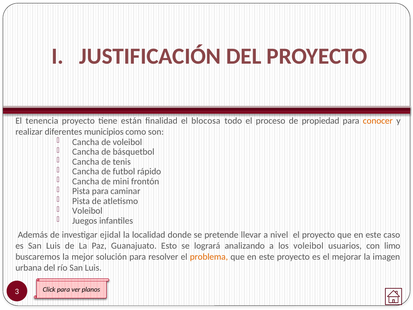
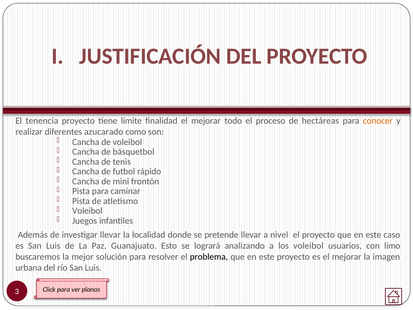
están: están -> límite
finalidad el blocosa: blocosa -> mejorar
propiedad: propiedad -> hectáreas
municipios: municipios -> azucarado
investigar ejidal: ejidal -> llevar
problema colour: orange -> black
